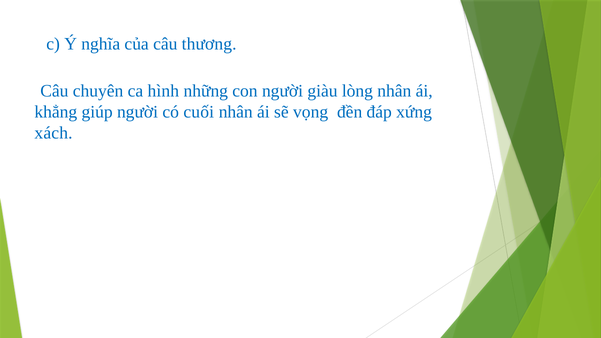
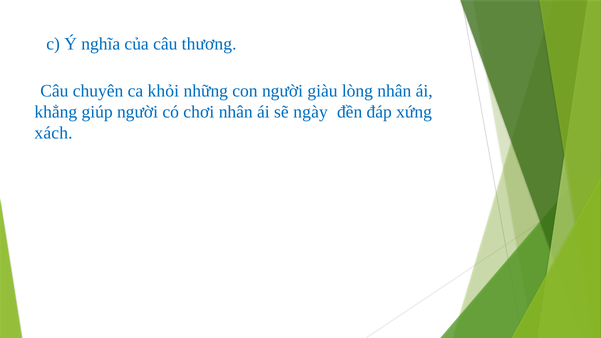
hình: hình -> khỏi
cuối: cuối -> chơi
vọng: vọng -> ngày
